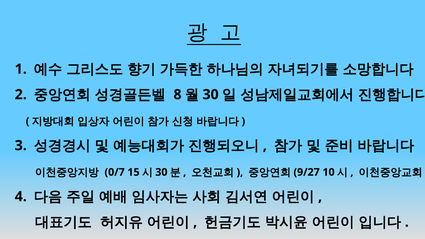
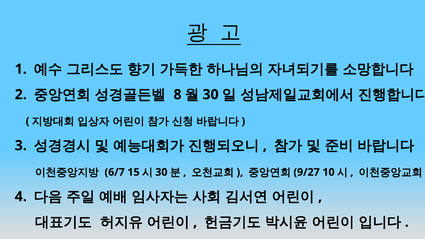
0/7: 0/7 -> 6/7
